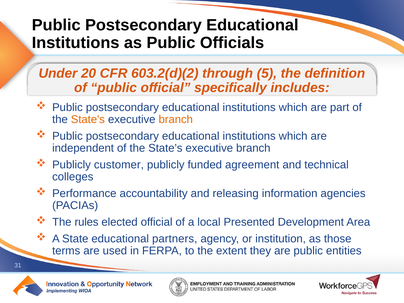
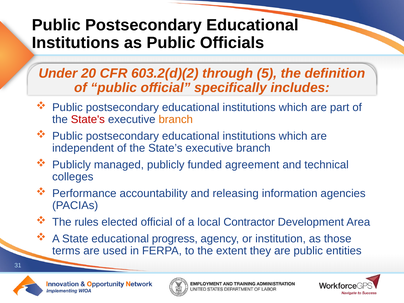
State's colour: orange -> red
customer: customer -> managed
Presented: Presented -> Contractor
partners: partners -> progress
